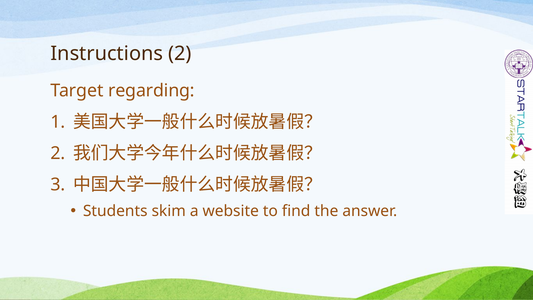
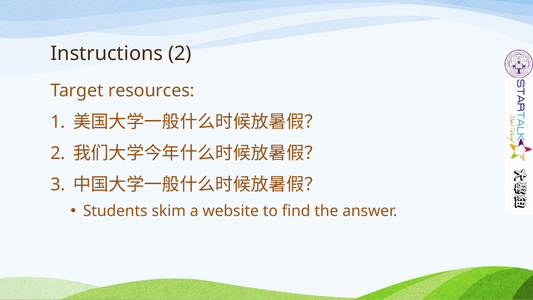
regarding: regarding -> resources
